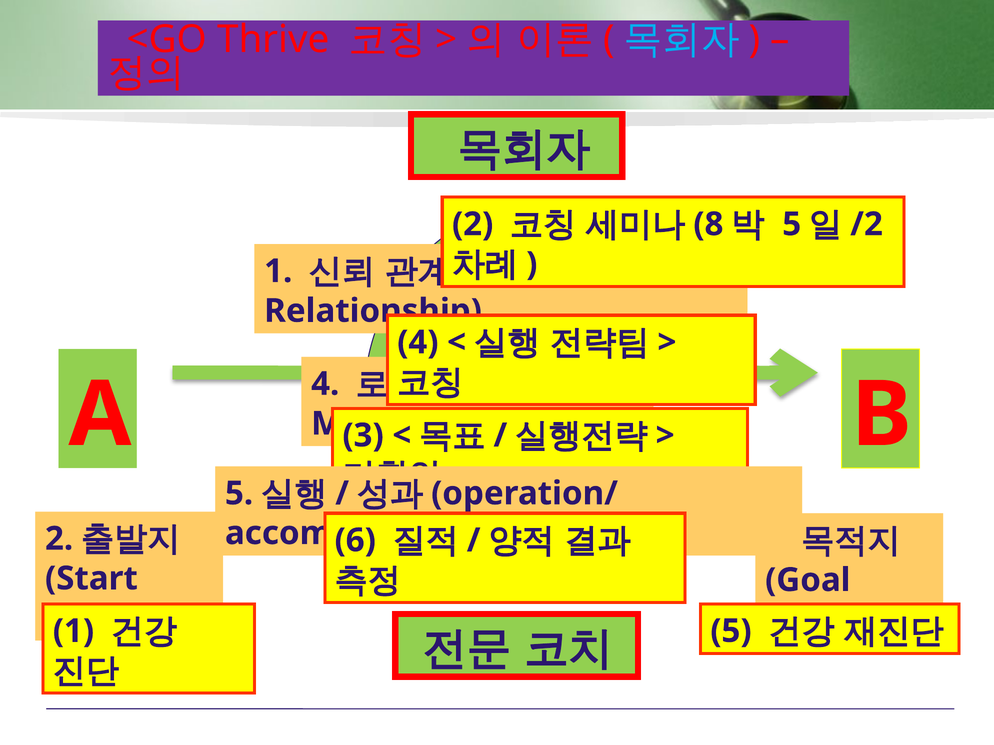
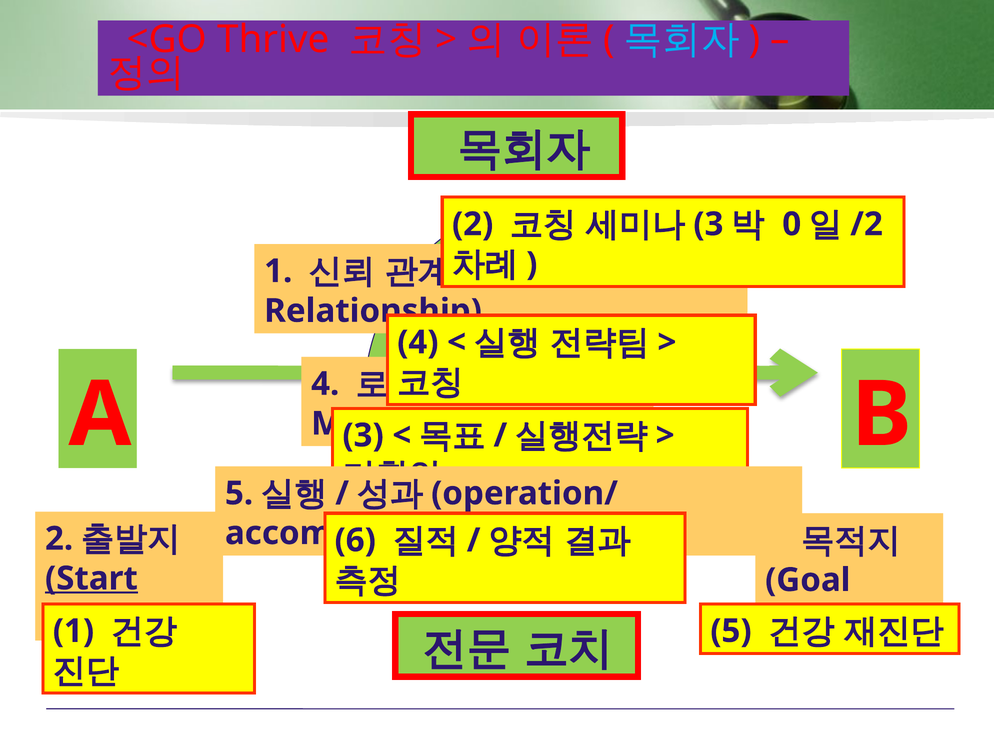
8 at (708, 224): 8 -> 3
5 at (792, 224): 5 -> 0
Start underline: none -> present
